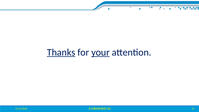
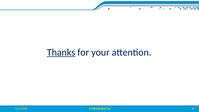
your underline: present -> none
